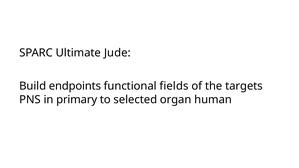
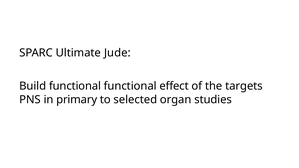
Build endpoints: endpoints -> functional
fields: fields -> effect
human: human -> studies
